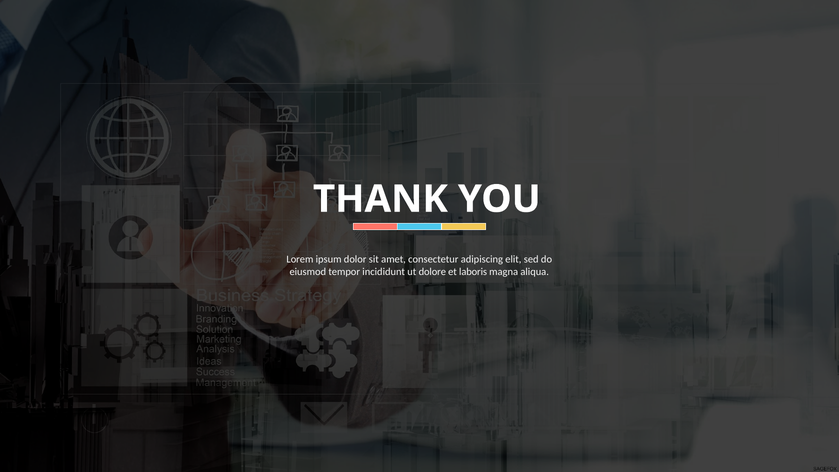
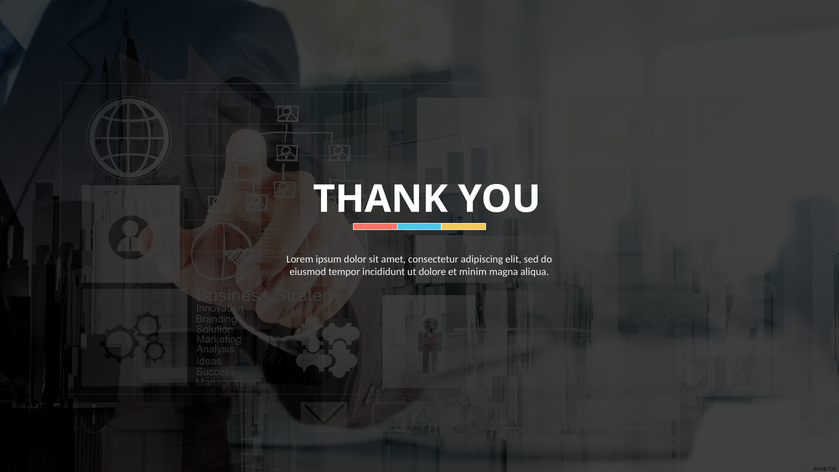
laboris: laboris -> minim
